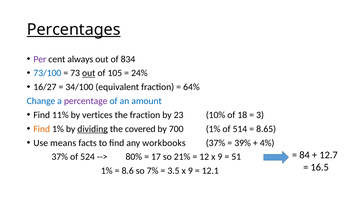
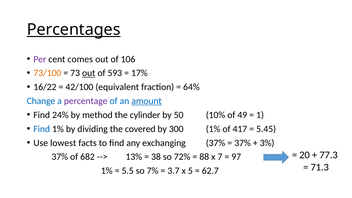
always: always -> comes
834: 834 -> 106
73/100 colour: blue -> orange
105: 105 -> 593
24%: 24% -> 17%
16/27: 16/27 -> 16/22
34/100: 34/100 -> 42/100
amount underline: none -> present
11%: 11% -> 24%
vertices: vertices -> method
the fraction: fraction -> cylinder
23: 23 -> 50
18: 18 -> 49
3: 3 -> 1
Find at (42, 129) colour: orange -> blue
dividing underline: present -> none
700: 700 -> 300
514: 514 -> 417
8.65: 8.65 -> 5.45
means: means -> lowest
workbooks: workbooks -> exchanging
39% at (243, 143): 39% -> 37%
4%: 4% -> 3%
84: 84 -> 20
12.7: 12.7 -> 77.3
524: 524 -> 682
80%: 80% -> 13%
17: 17 -> 38
21%: 21% -> 72%
12: 12 -> 88
9 at (220, 157): 9 -> 7
51: 51 -> 97
16.5: 16.5 -> 71.3
8.6: 8.6 -> 5.5
3.5: 3.5 -> 3.7
9 at (190, 171): 9 -> 5
12.1: 12.1 -> 62.7
